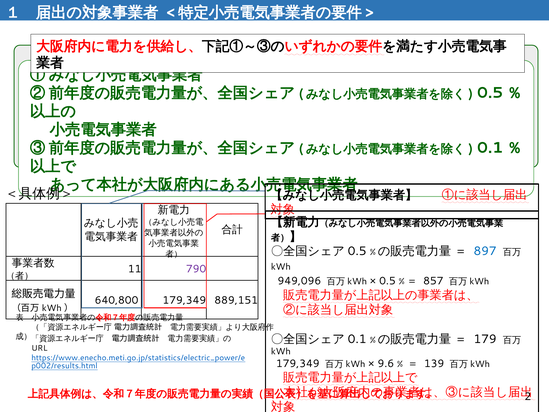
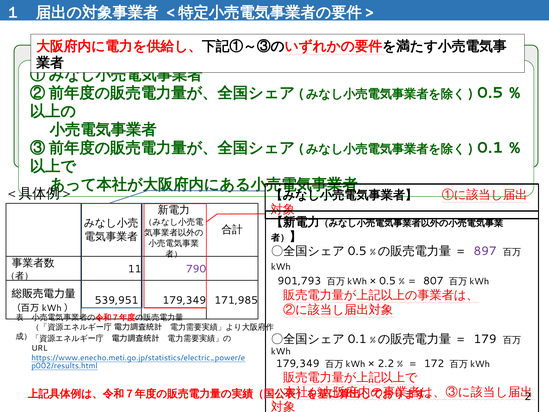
897 colour: blue -> purple
949,096: 949,096 -> 901,793
857: 857 -> 807
640,800: 640,800 -> 539,951
889,151: 889,151 -> 171,985
9.6: 9.6 -> 2.2
139: 139 -> 172
